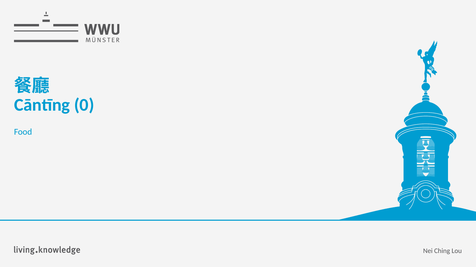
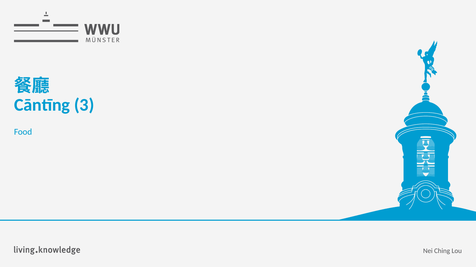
0: 0 -> 3
